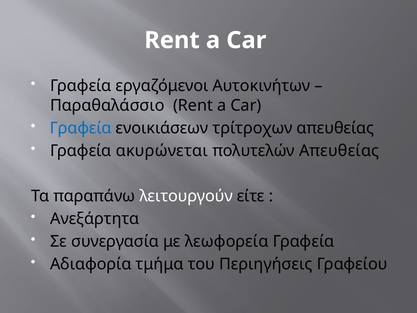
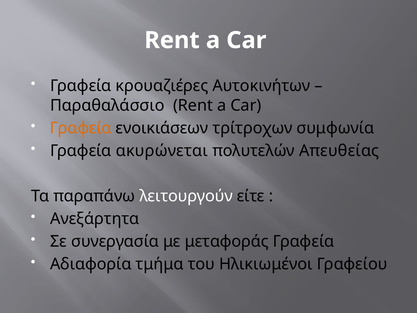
εργαζόμενοι: εργαζόμενοι -> κρουαζιέρες
Γραφεία at (81, 128) colour: blue -> orange
τρίτροχων απευθείας: απευθείας -> συμφωνία
λεωφορεία: λεωφορεία -> μεταφοράς
Περιηγήσεις: Περιηγήσεις -> Ηλικιωμένοι
